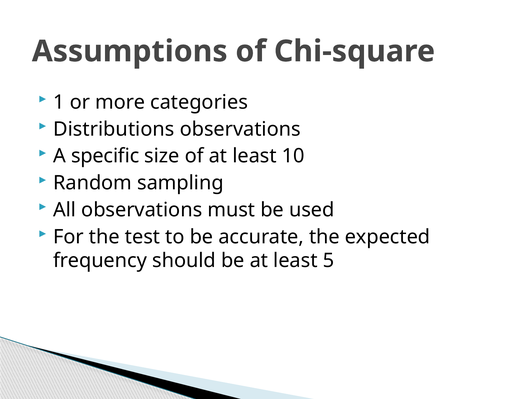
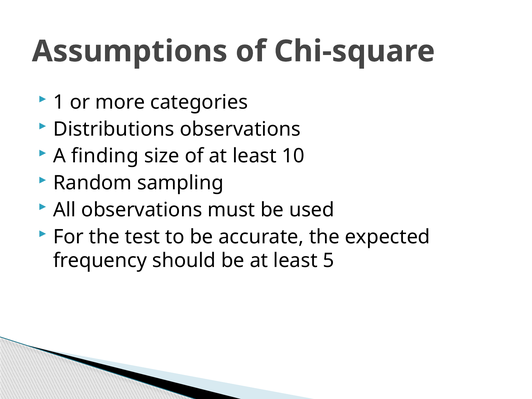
specific: specific -> finding
